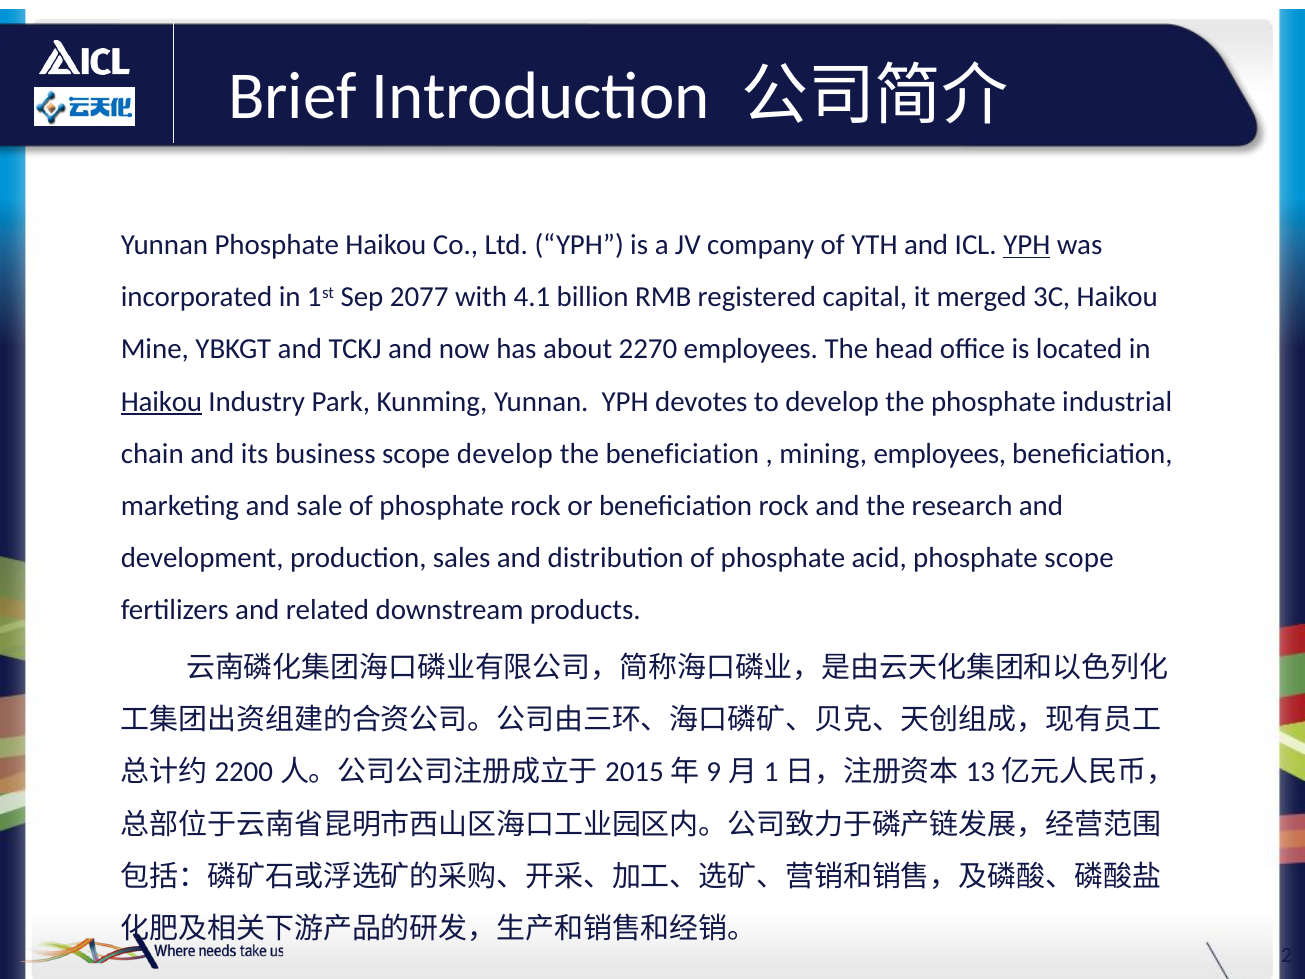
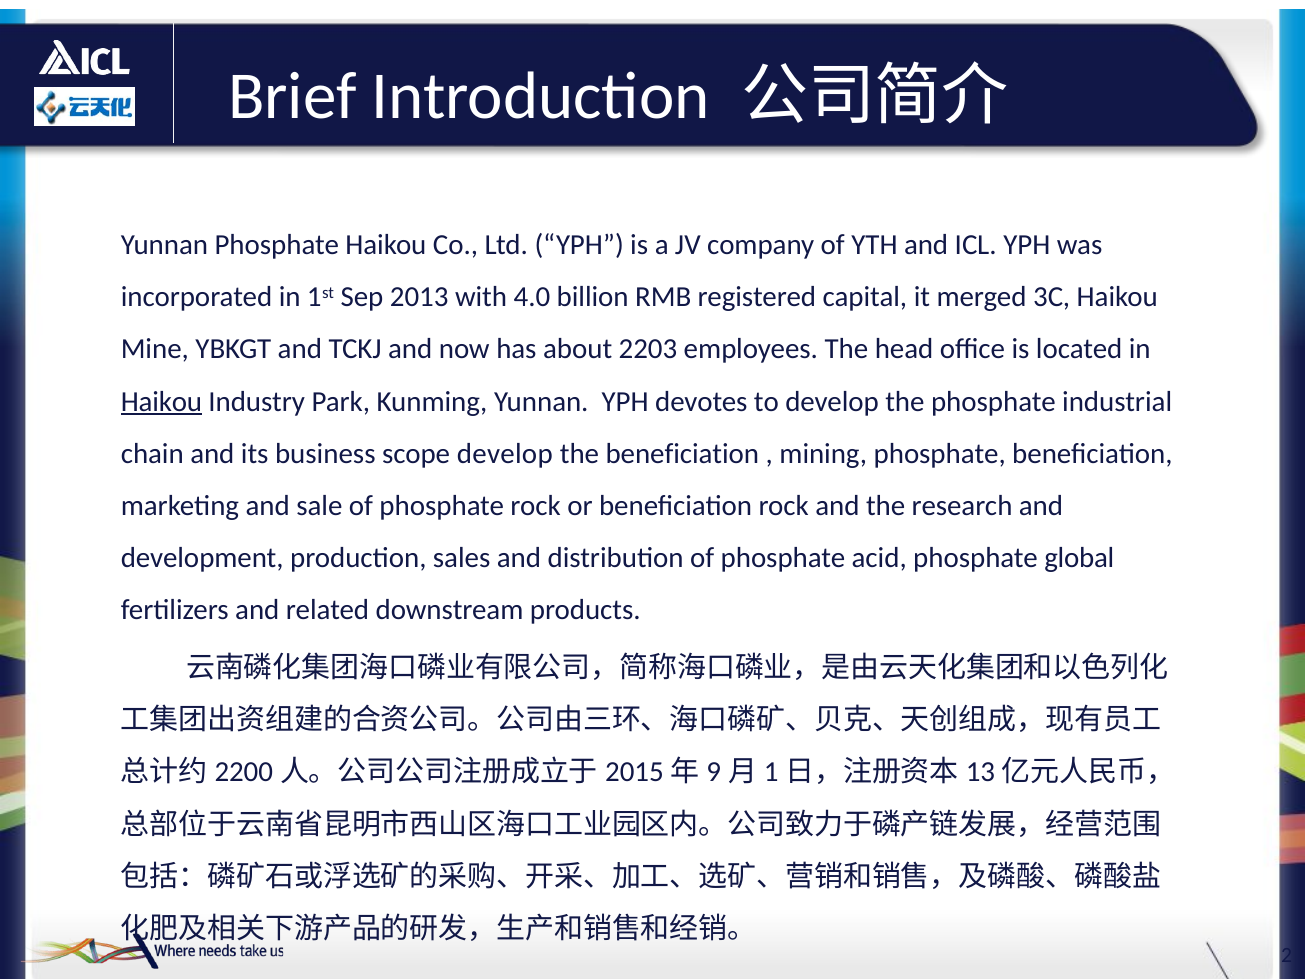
YPH at (1027, 245) underline: present -> none
2077: 2077 -> 2013
4.1: 4.1 -> 4.0
2270: 2270 -> 2203
mining employees: employees -> phosphate
phosphate scope: scope -> global
